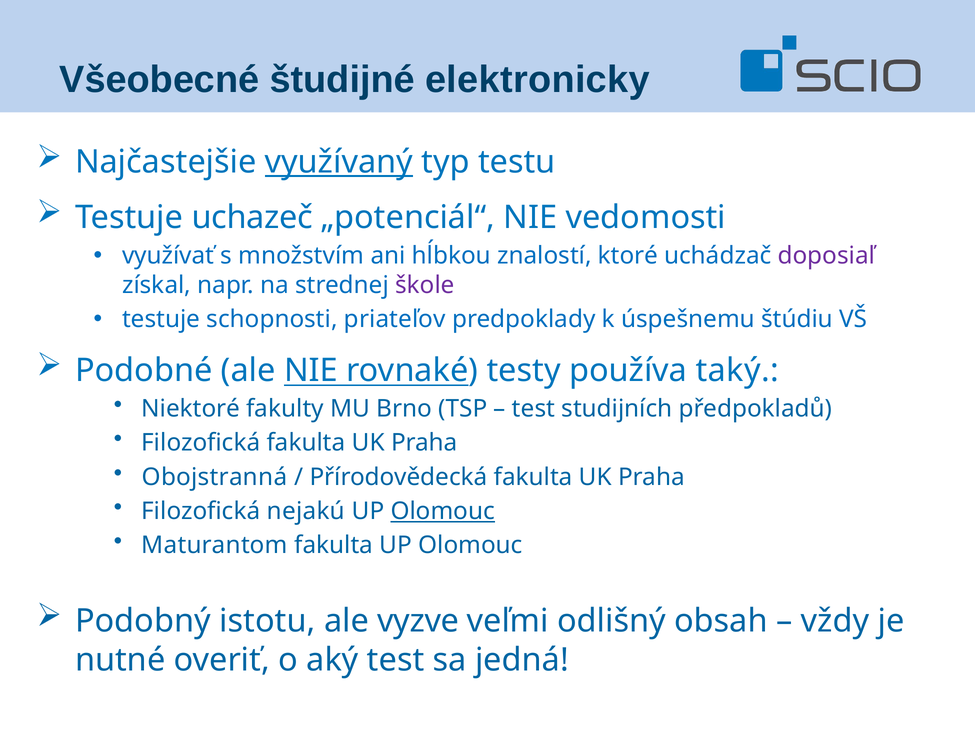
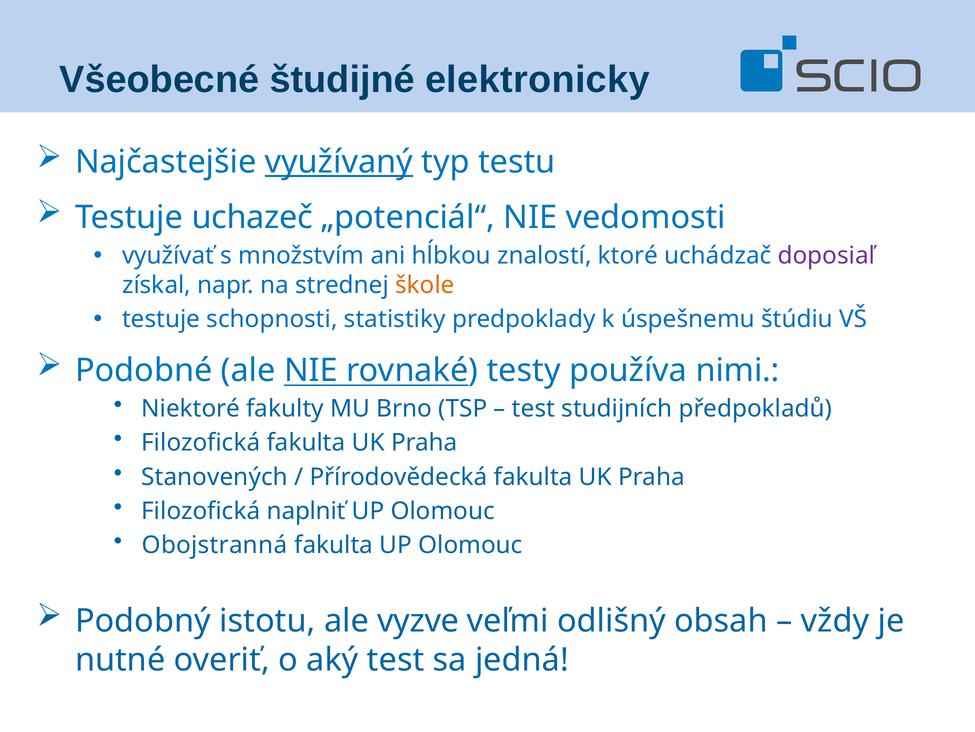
škole colour: purple -> orange
priateľov: priateľov -> statistiky
taký: taký -> nimi
Obojstranná: Obojstranná -> Stanovených
nejakú: nejakú -> naplniť
Olomouc at (443, 511) underline: present -> none
Maturantom: Maturantom -> Obojstranná
